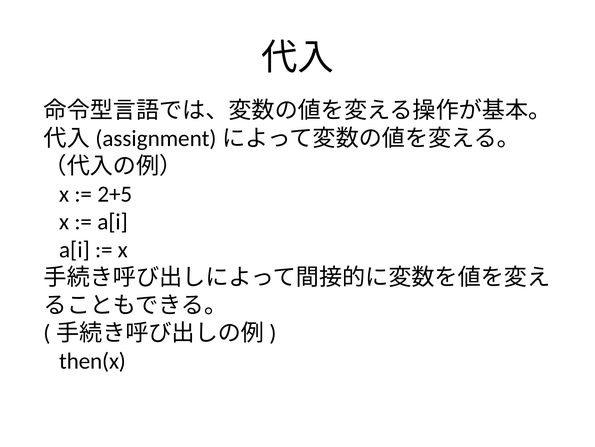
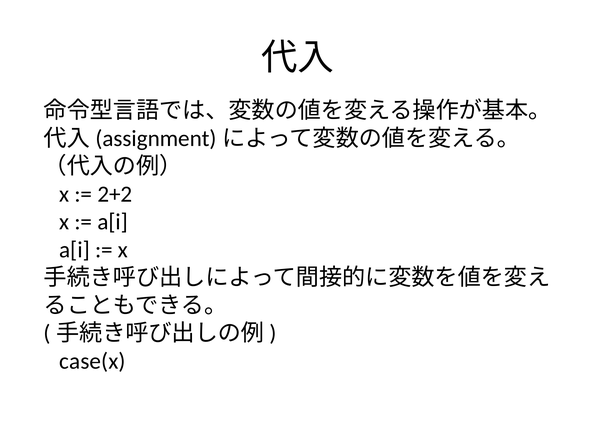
2+5: 2+5 -> 2+2
then(x: then(x -> case(x
